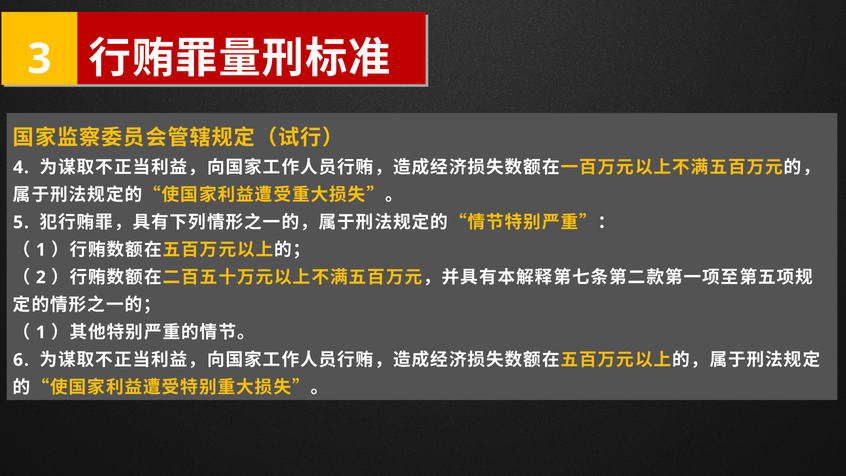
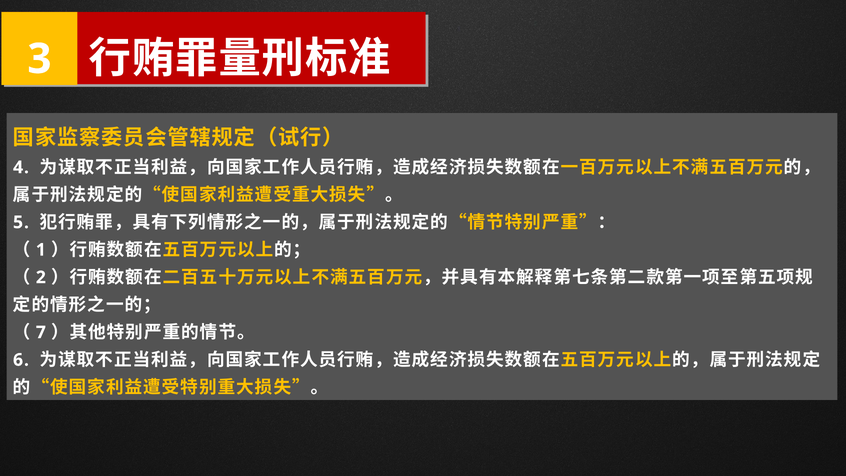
1 at (41, 332): 1 -> 7
